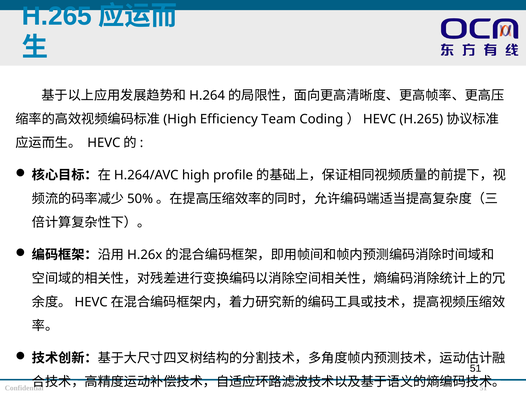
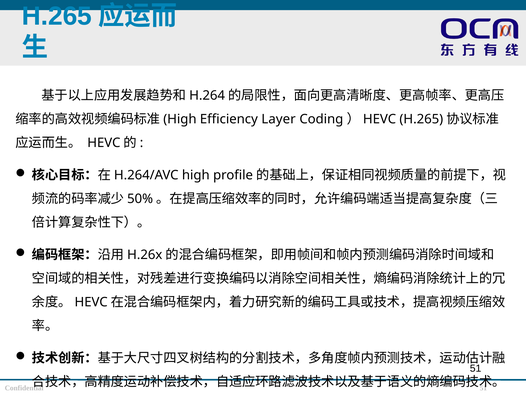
Team: Team -> Layer
